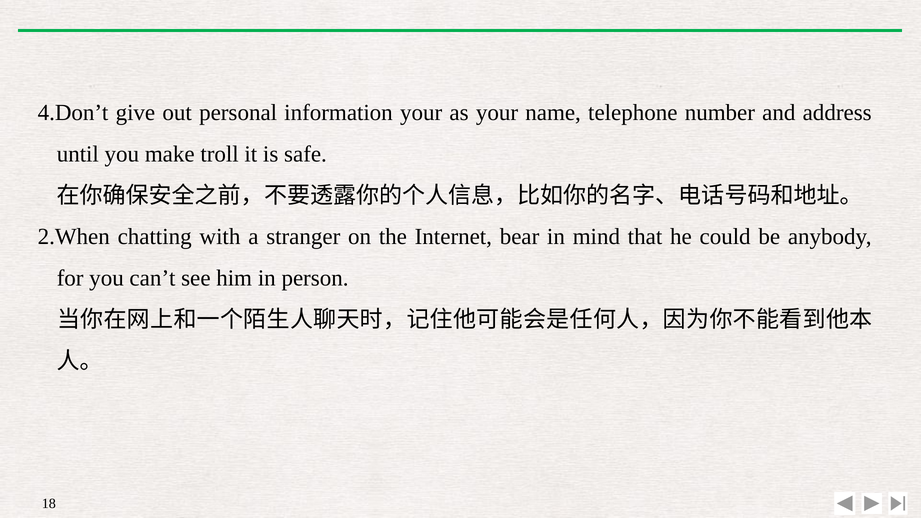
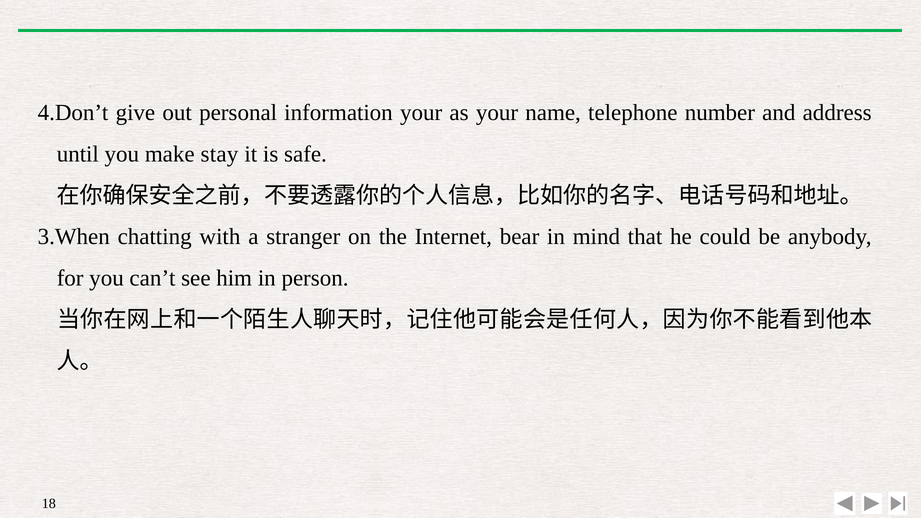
troll: troll -> stay
2.When: 2.When -> 3.When
